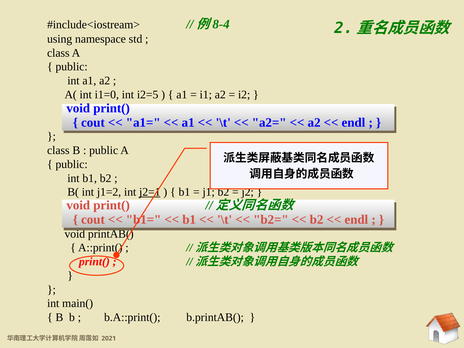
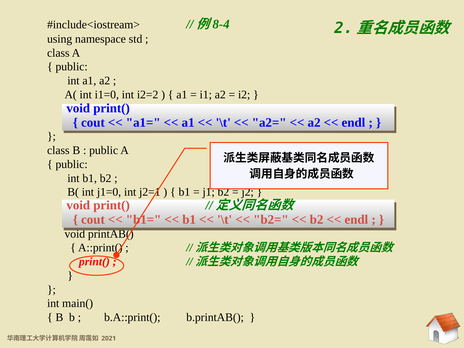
i2=5: i2=5 -> i2=2
j1=2: j1=2 -> j1=0
j2=1 underline: present -> none
